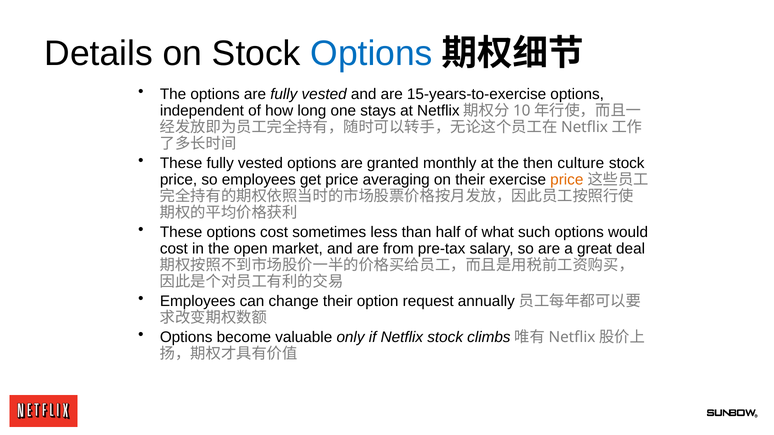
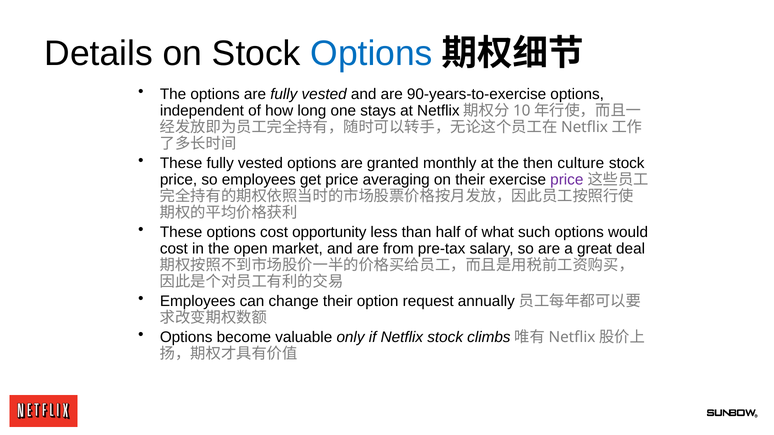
15-years-to-exercise: 15-years-to-exercise -> 90-years-to-exercise
price at (567, 180) colour: orange -> purple
sometimes: sometimes -> opportunity
